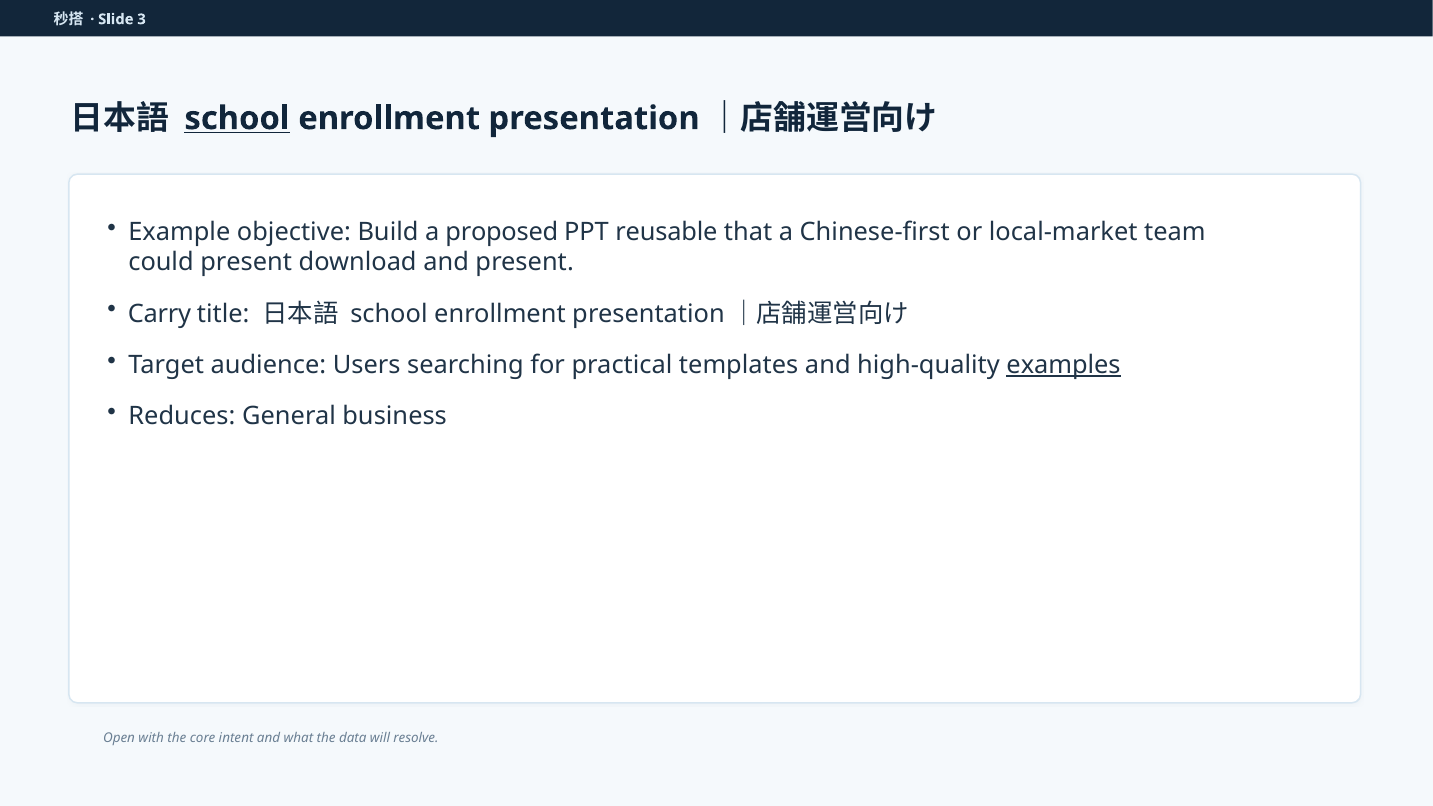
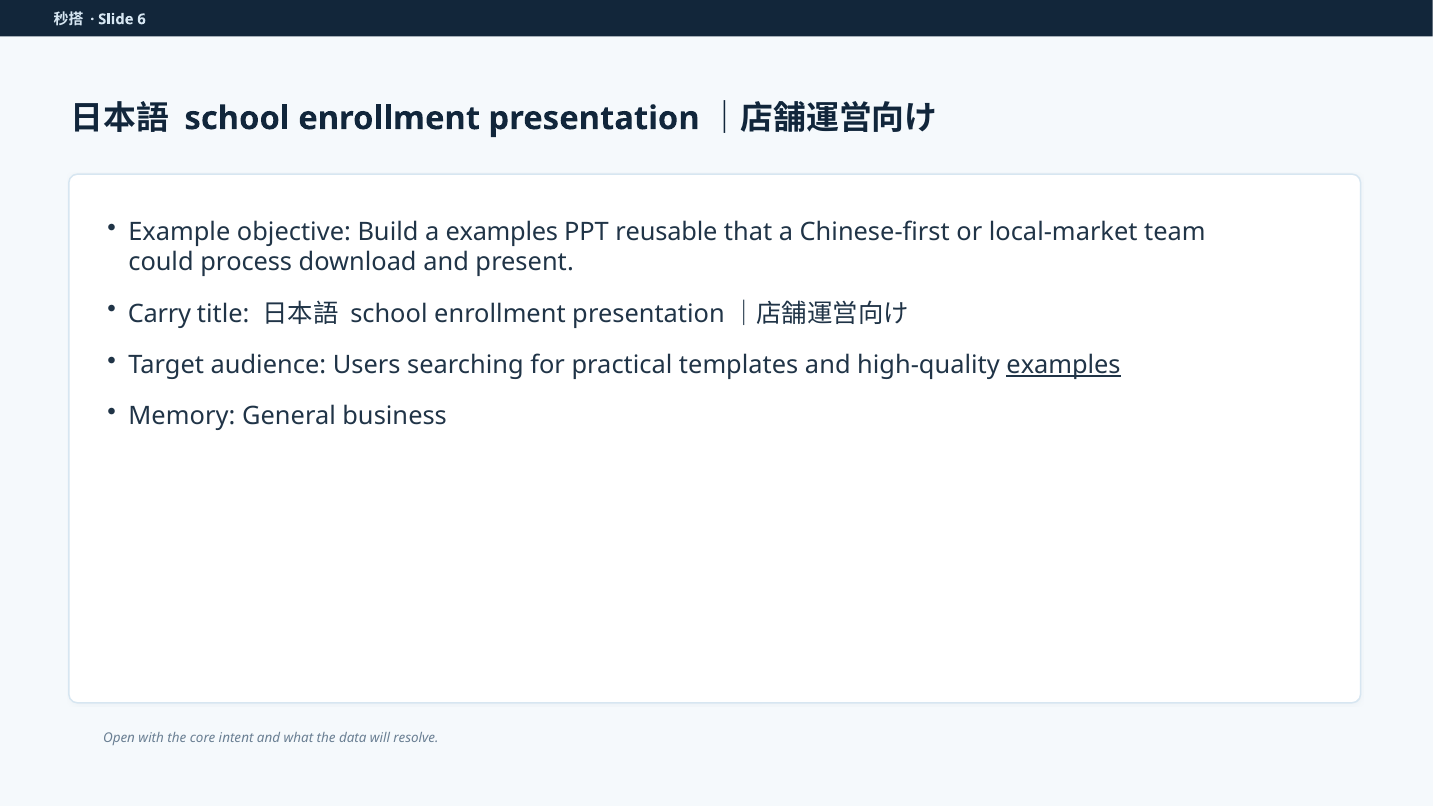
3: 3 -> 6
school at (237, 118) underline: present -> none
a proposed: proposed -> examples
could present: present -> process
Reduces: Reduces -> Memory
